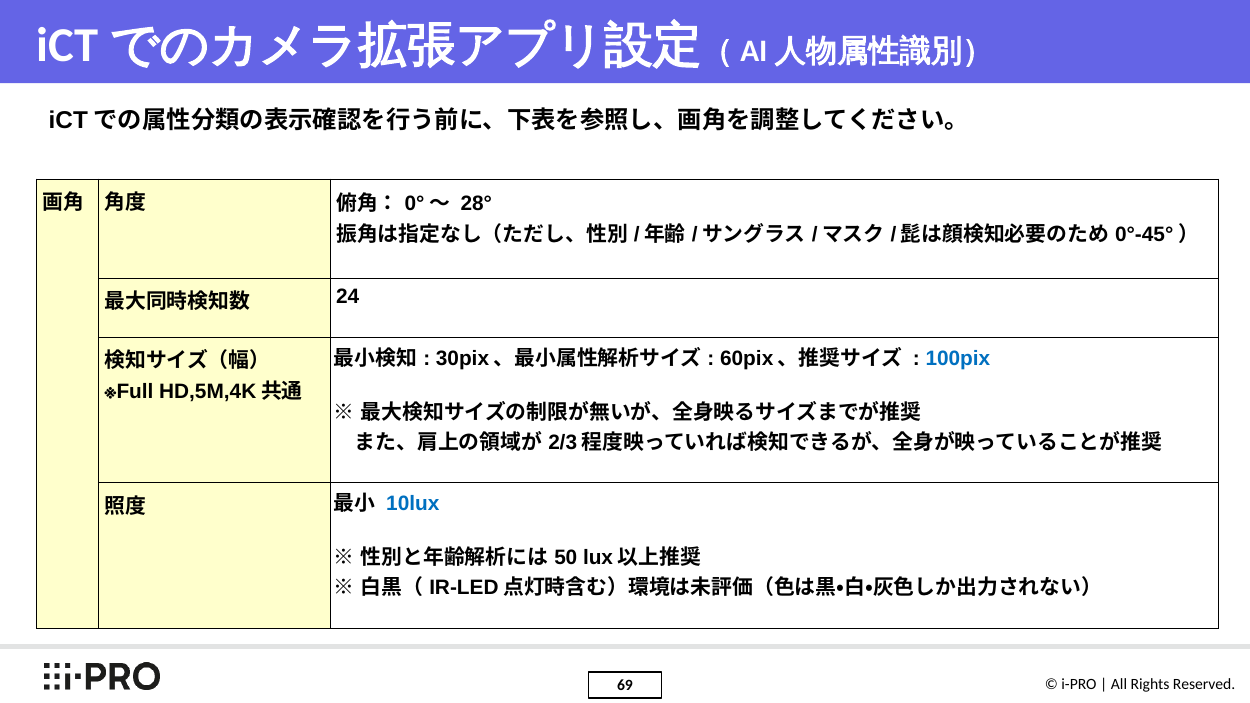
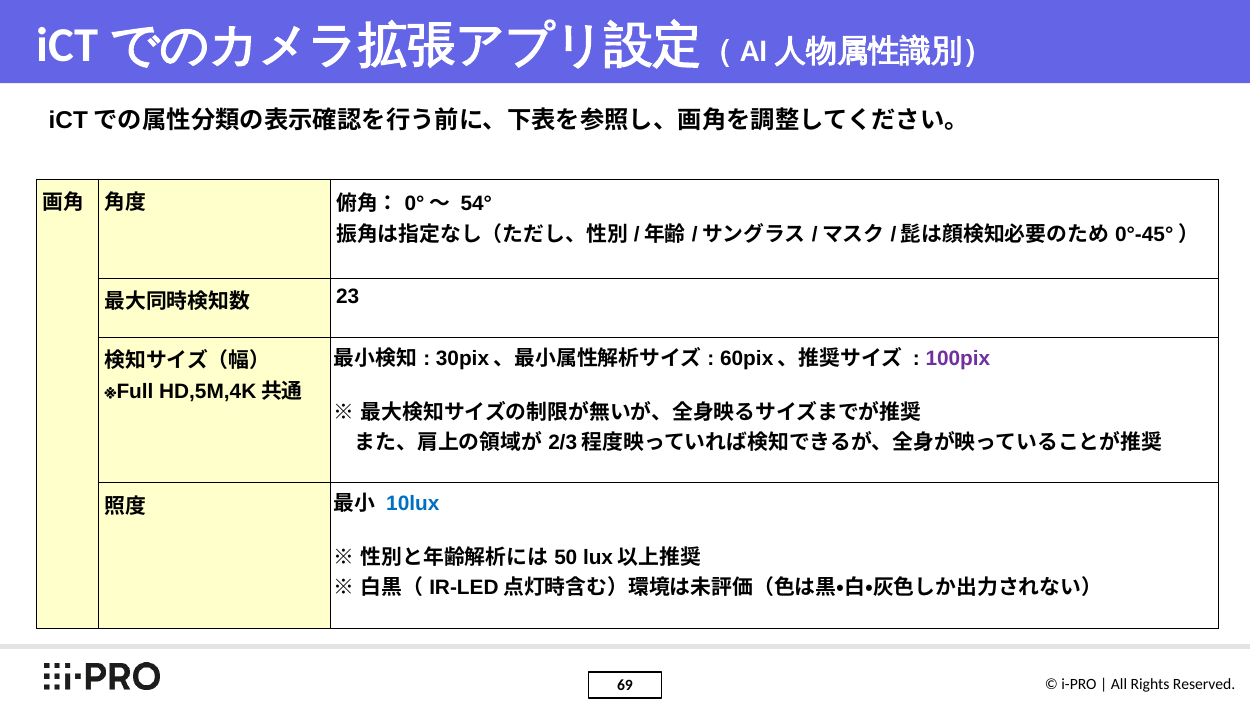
28°: 28° -> 54°
24: 24 -> 23
100pix colour: blue -> purple
